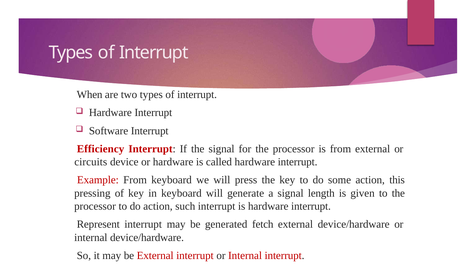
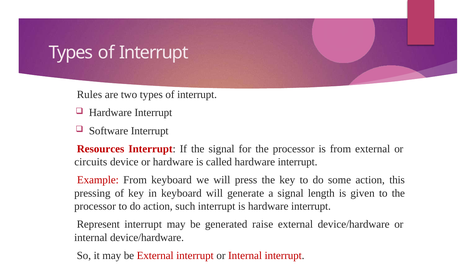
When: When -> Rules
Efficiency: Efficiency -> Resources
fetch: fetch -> raise
